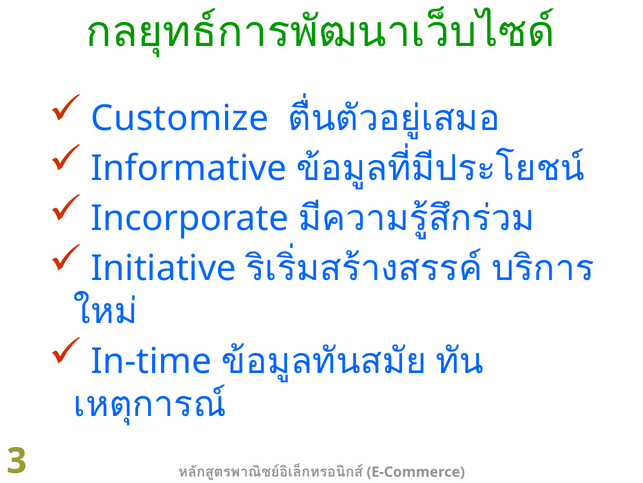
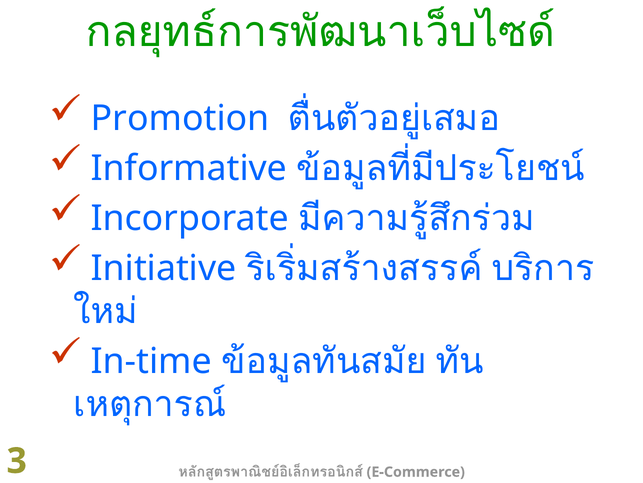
Customize: Customize -> Promotion
